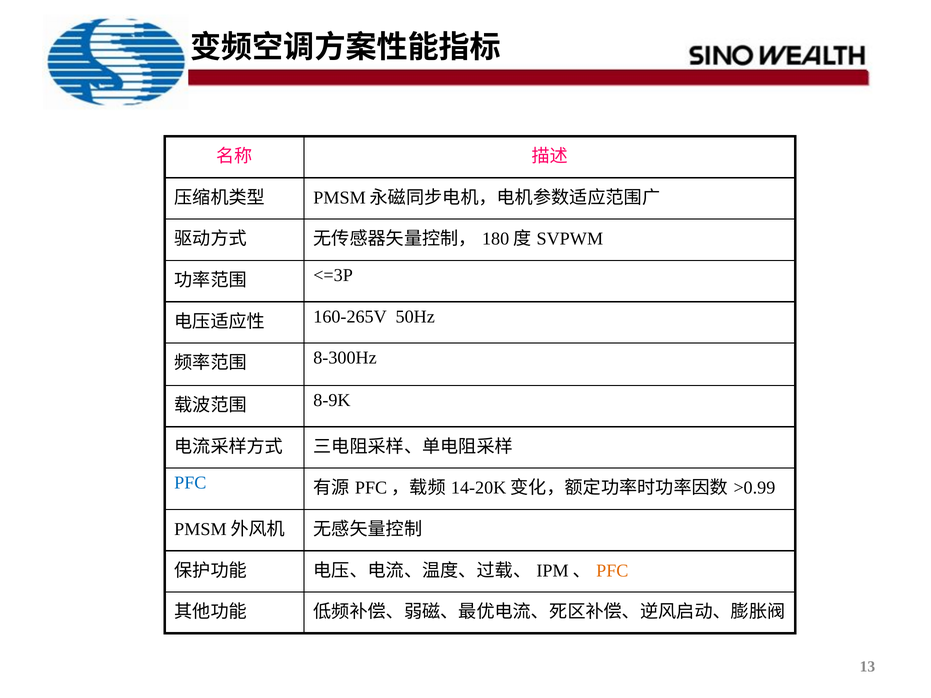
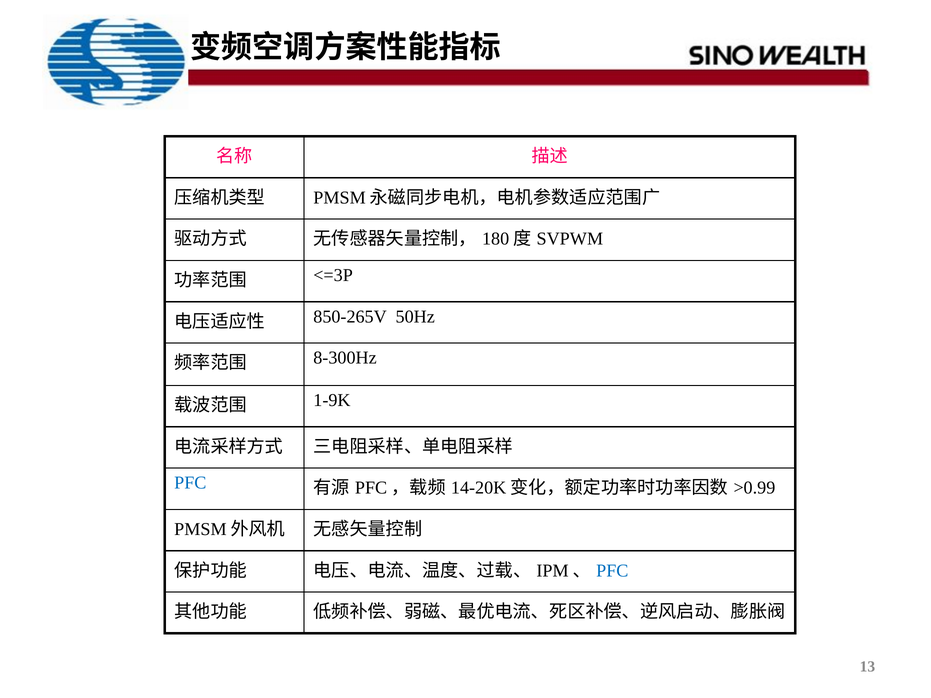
160-265V: 160-265V -> 850-265V
8-9K: 8-9K -> 1-9K
PFC at (612, 571) colour: orange -> blue
